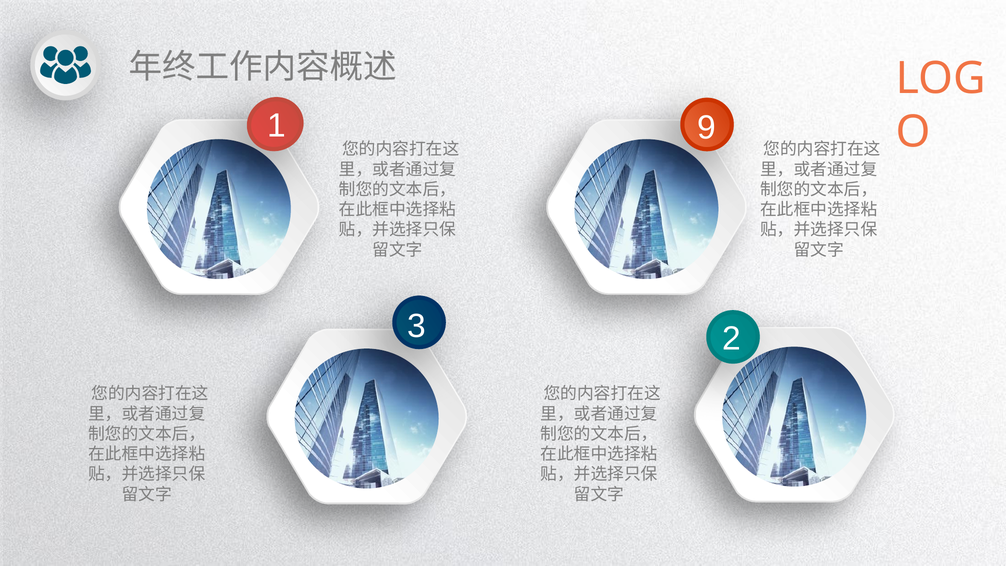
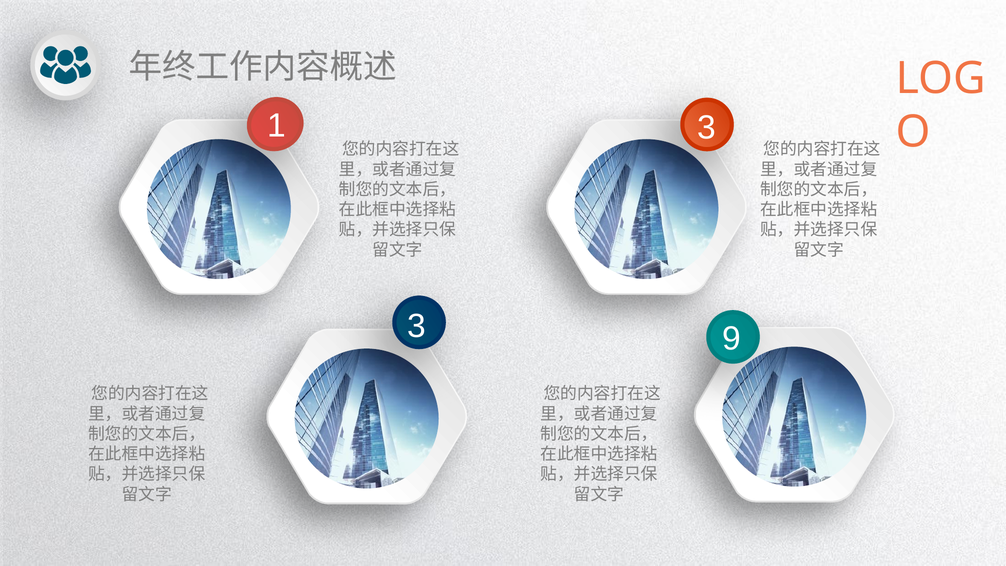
1 9: 9 -> 3
2: 2 -> 9
